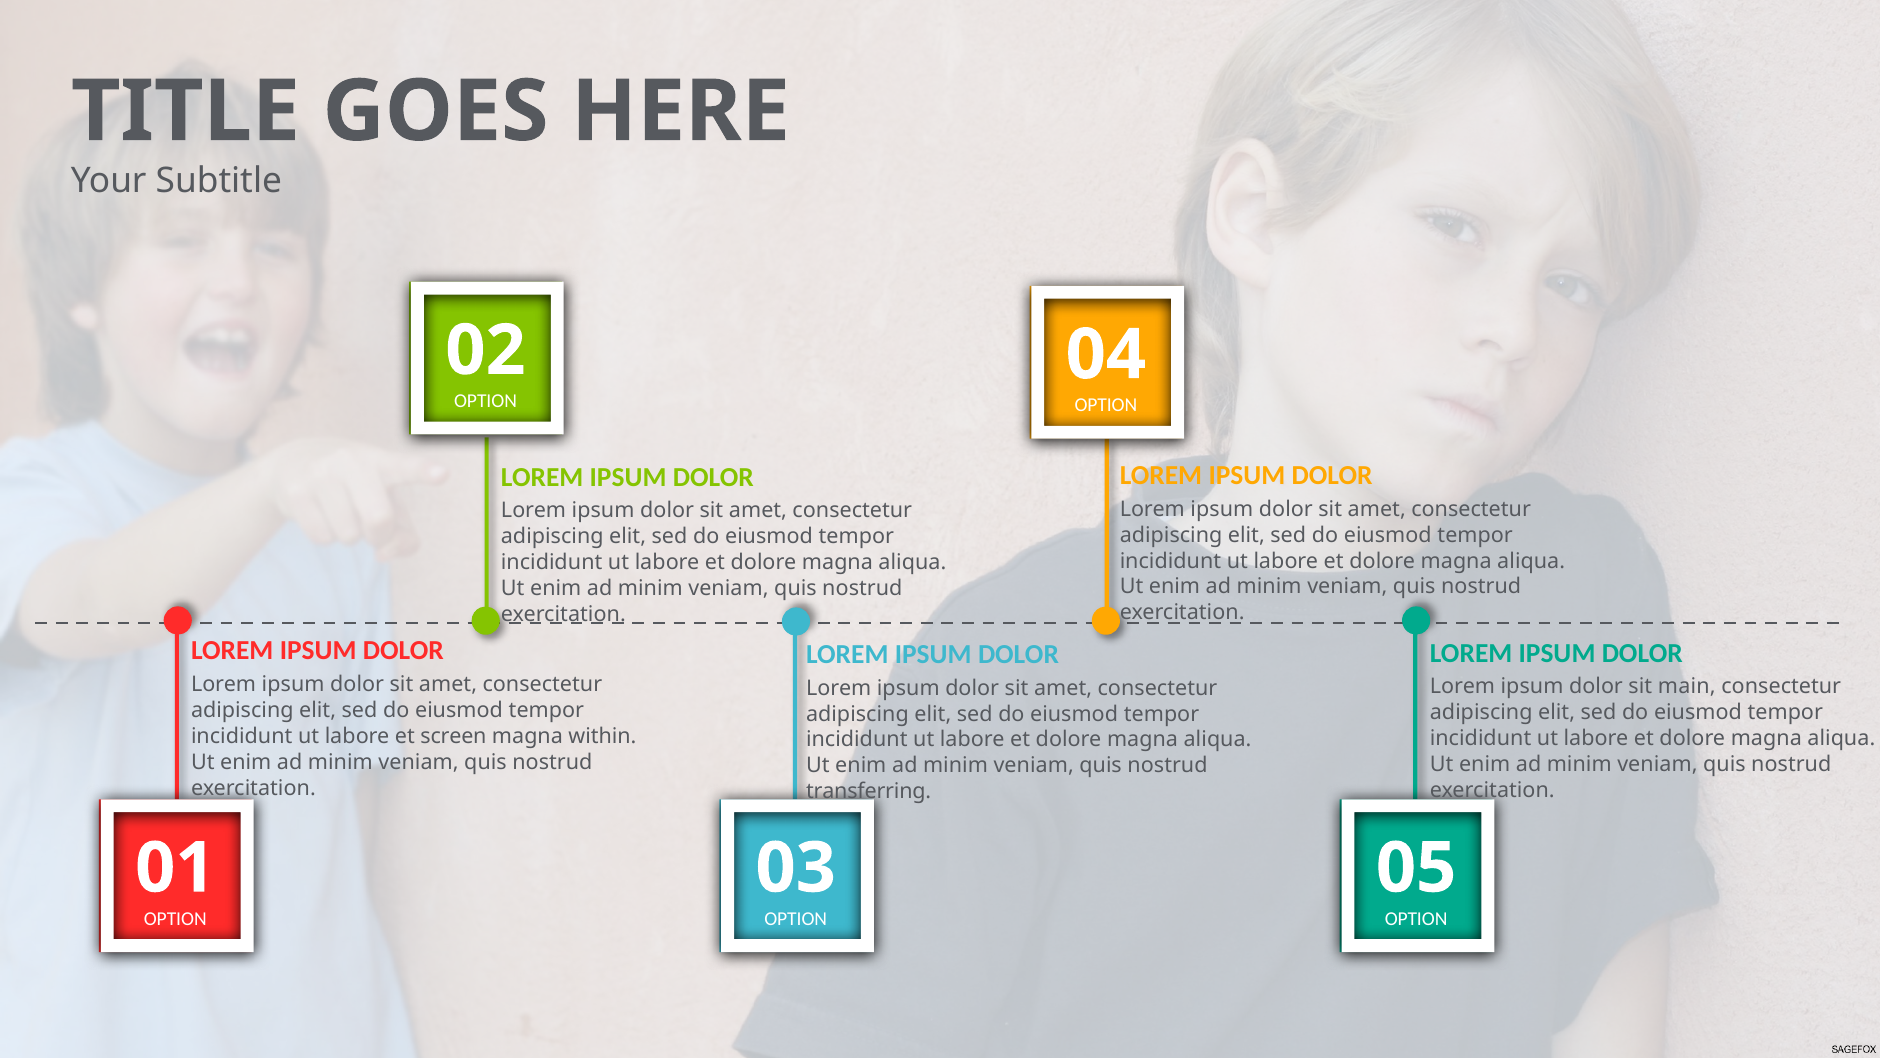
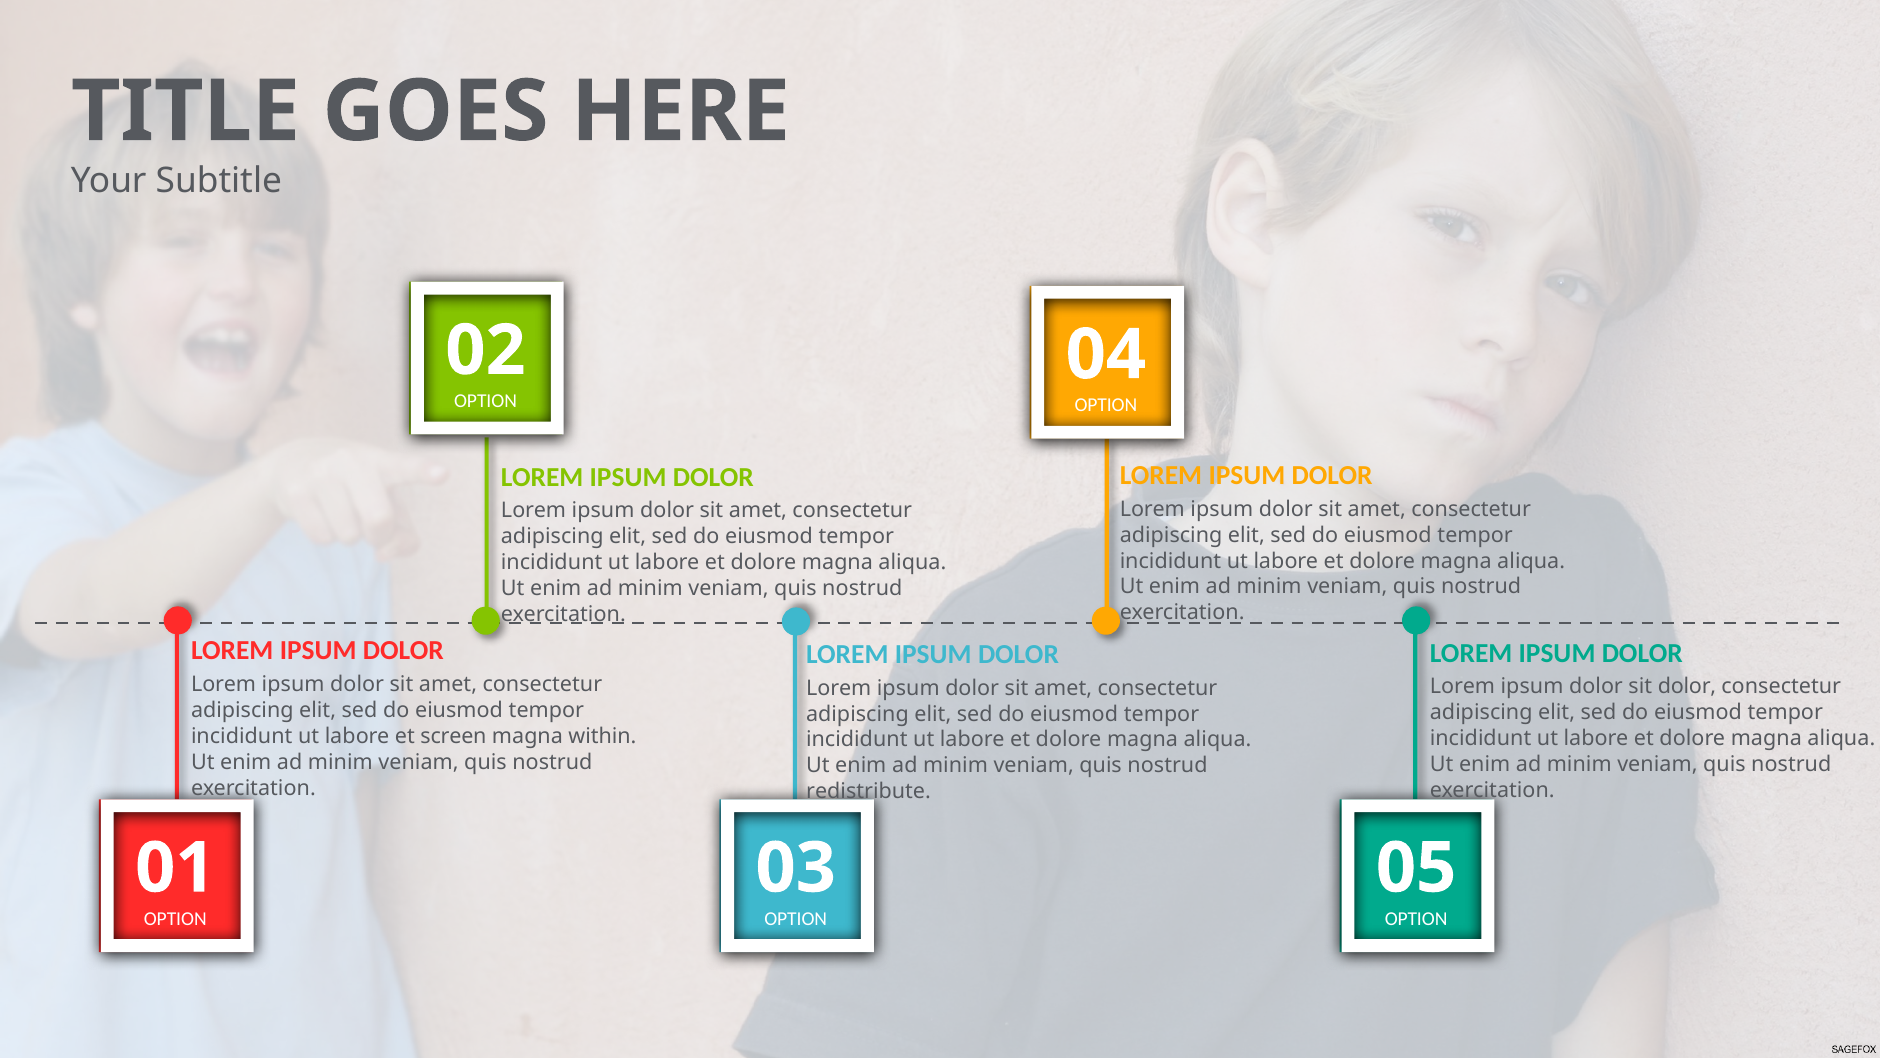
sit main: main -> dolor
transferring: transferring -> redistribute
